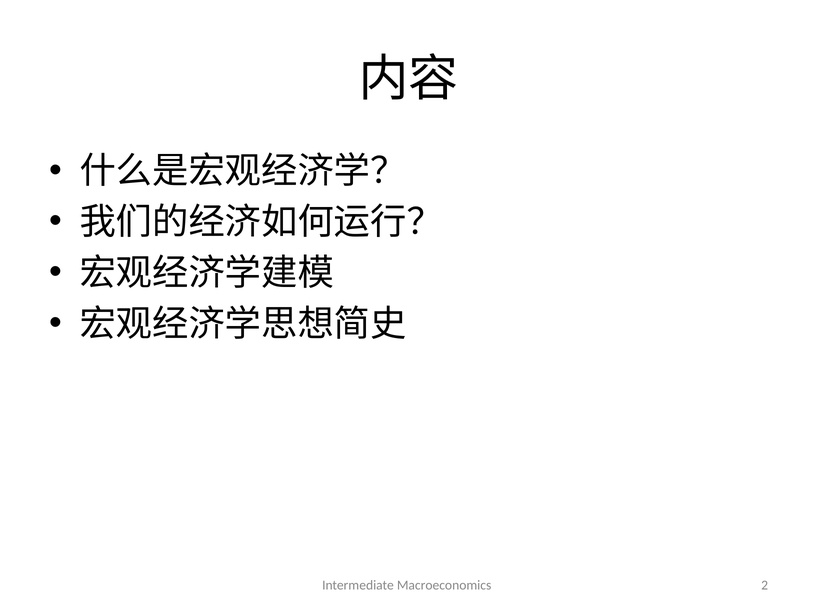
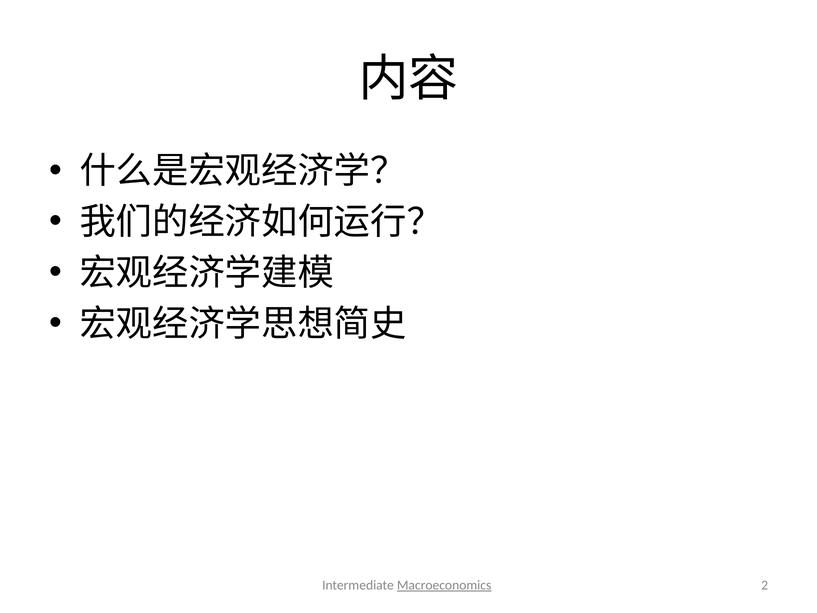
Macroeconomics underline: none -> present
